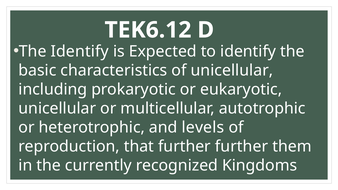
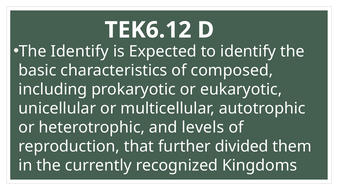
of unicellular: unicellular -> composed
further further: further -> divided
